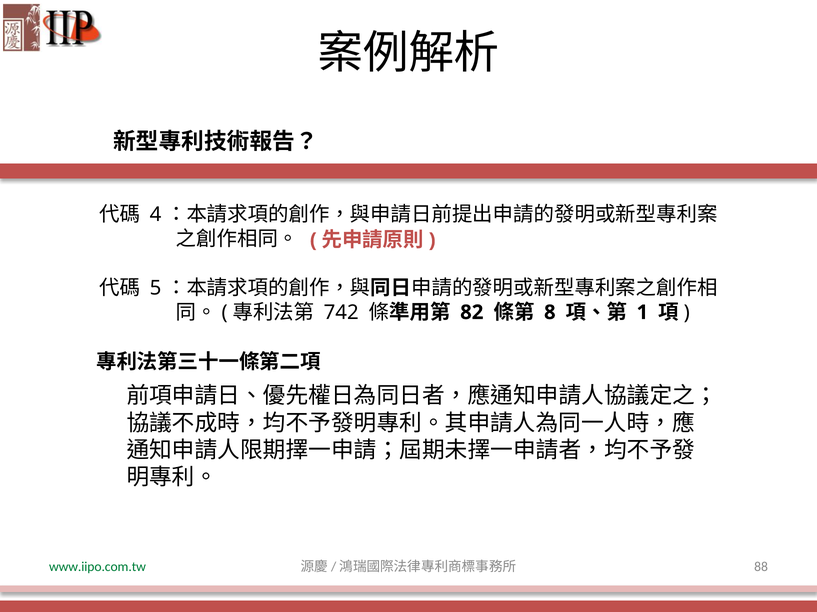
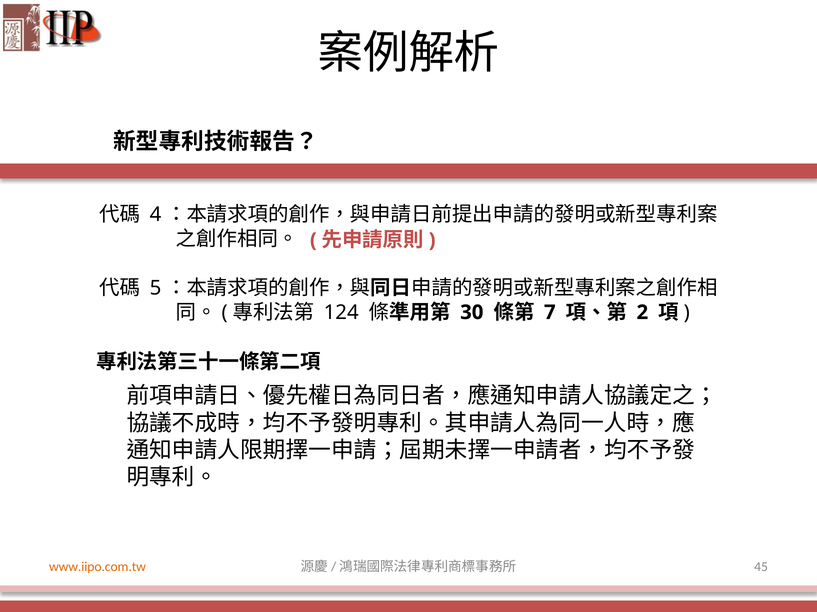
742: 742 -> 124
82: 82 -> 30
8: 8 -> 7
1: 1 -> 2
www.iipo.com.tw colour: green -> orange
88: 88 -> 45
